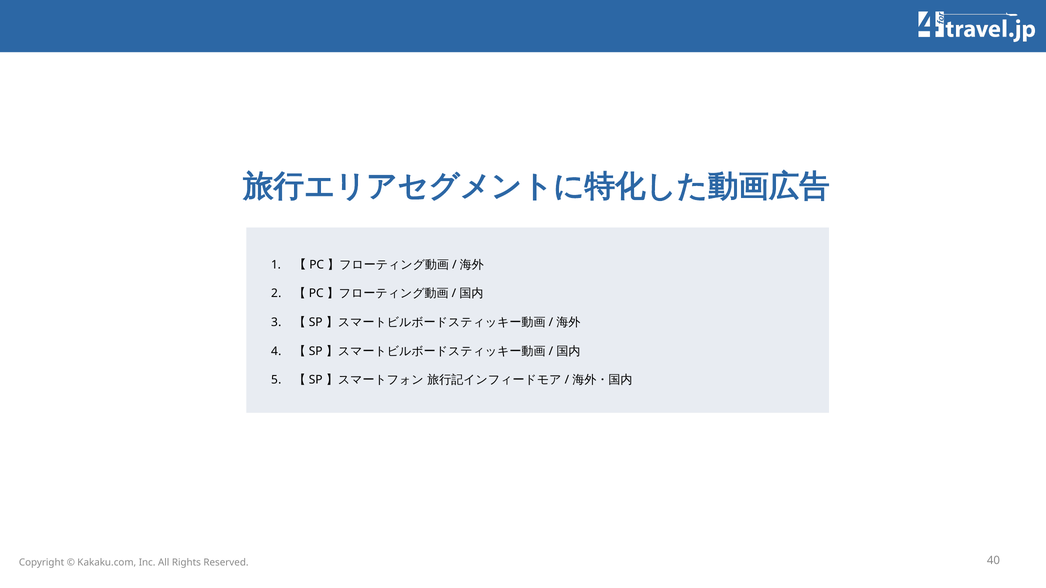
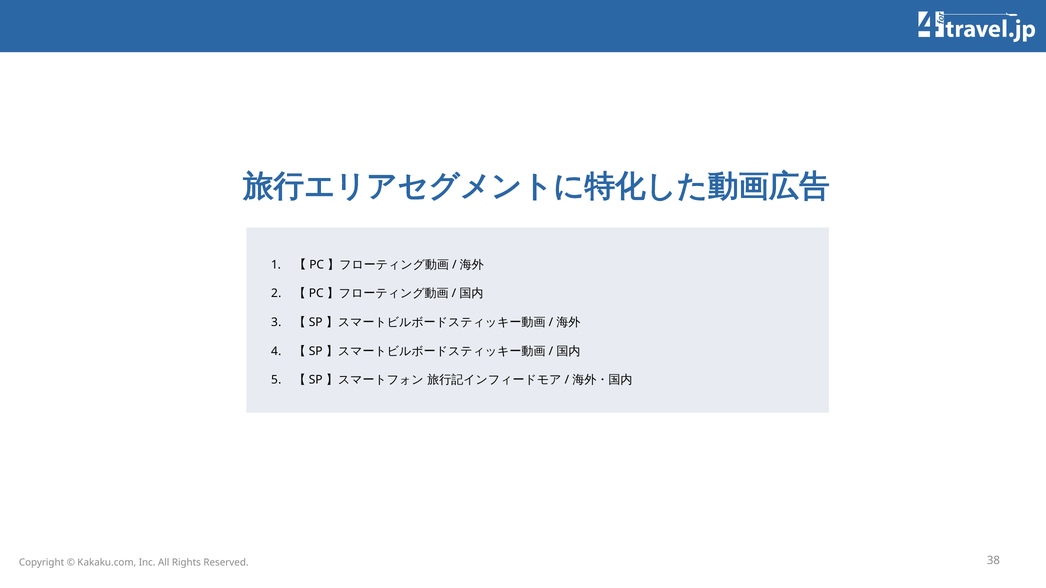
40: 40 -> 38
